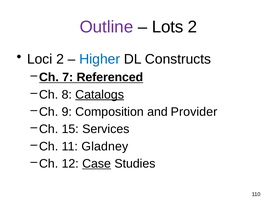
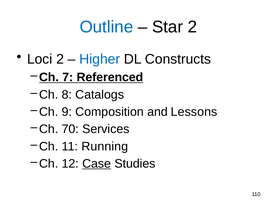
Outline colour: purple -> blue
Lots: Lots -> Star
Catalogs underline: present -> none
Provider: Provider -> Lessons
15: 15 -> 70
Gladney: Gladney -> Running
